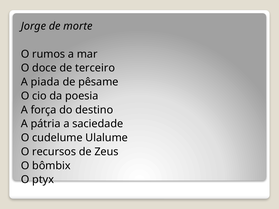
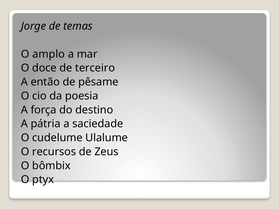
morte: morte -> temas
rumos: rumos -> amplo
piada: piada -> então
